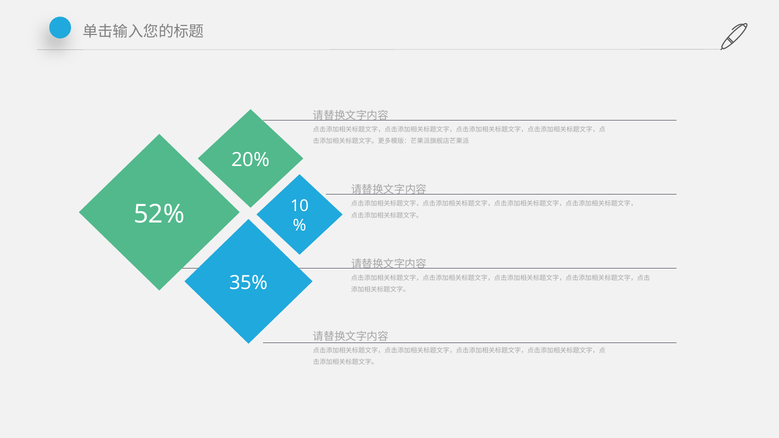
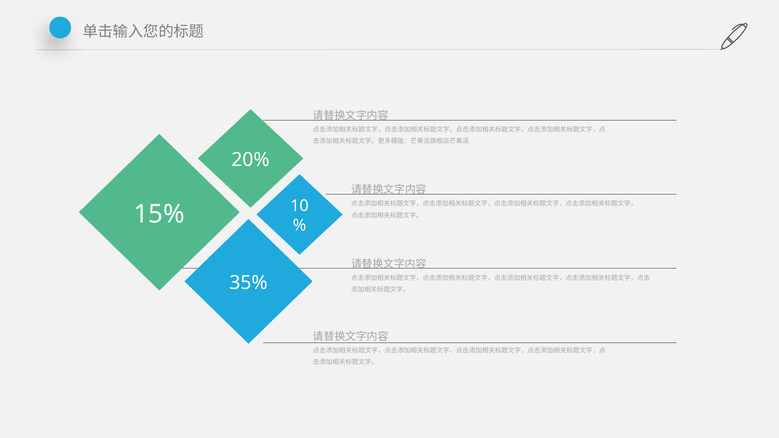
52%: 52% -> 15%
